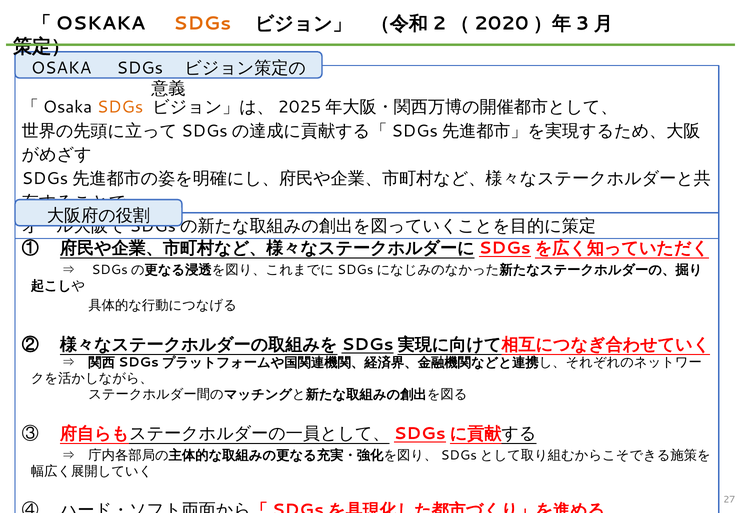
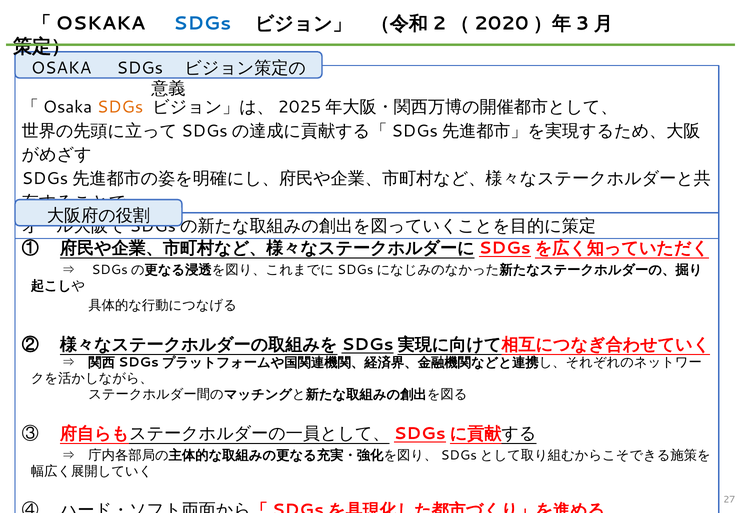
SDGs at (202, 23) colour: orange -> blue
